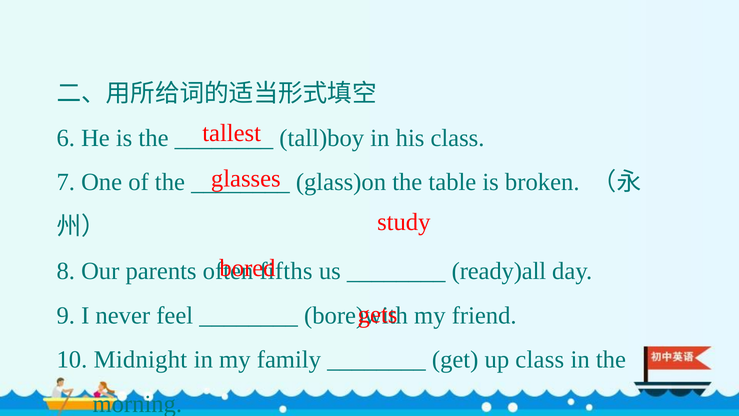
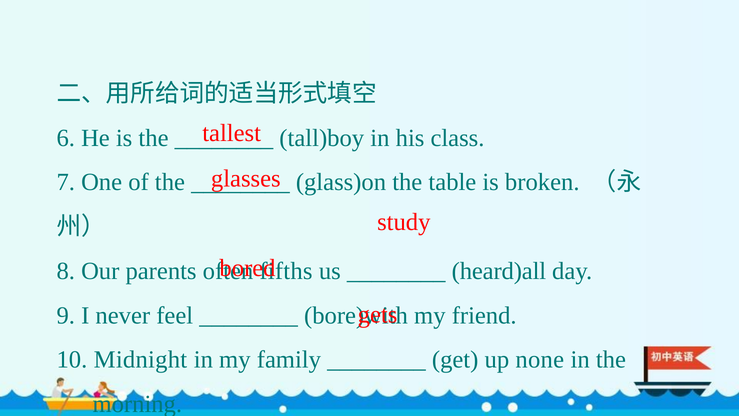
ready)all: ready)all -> heard)all
up class: class -> none
